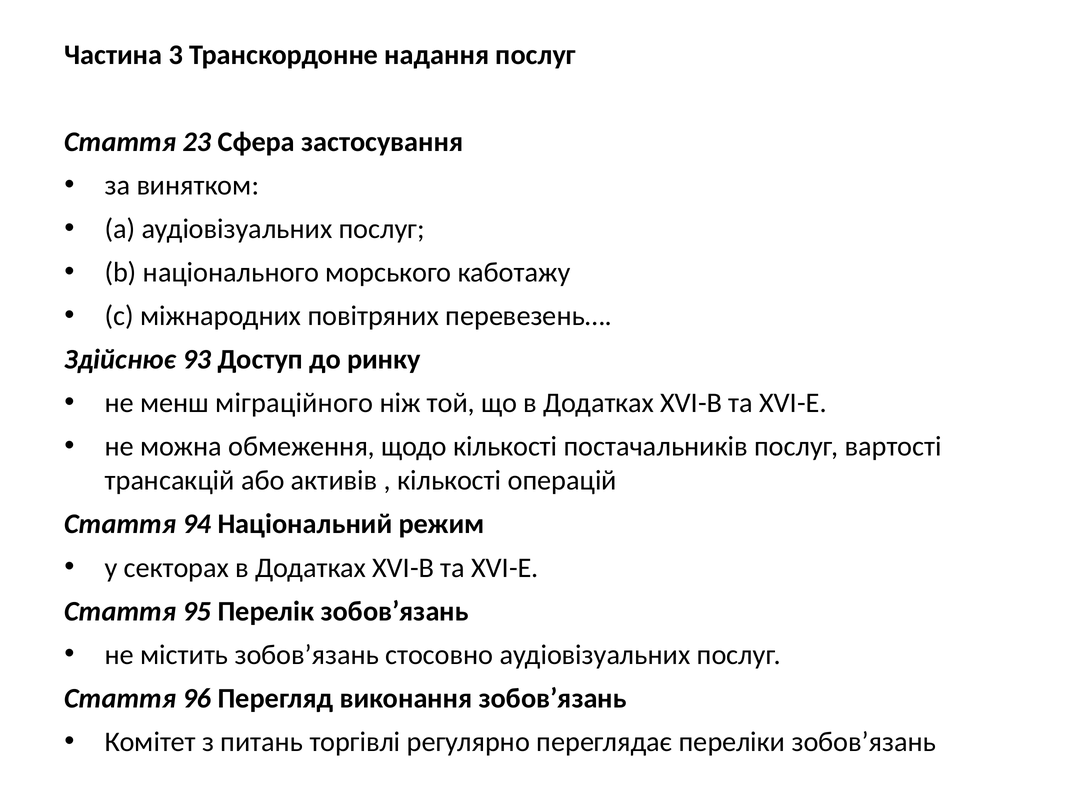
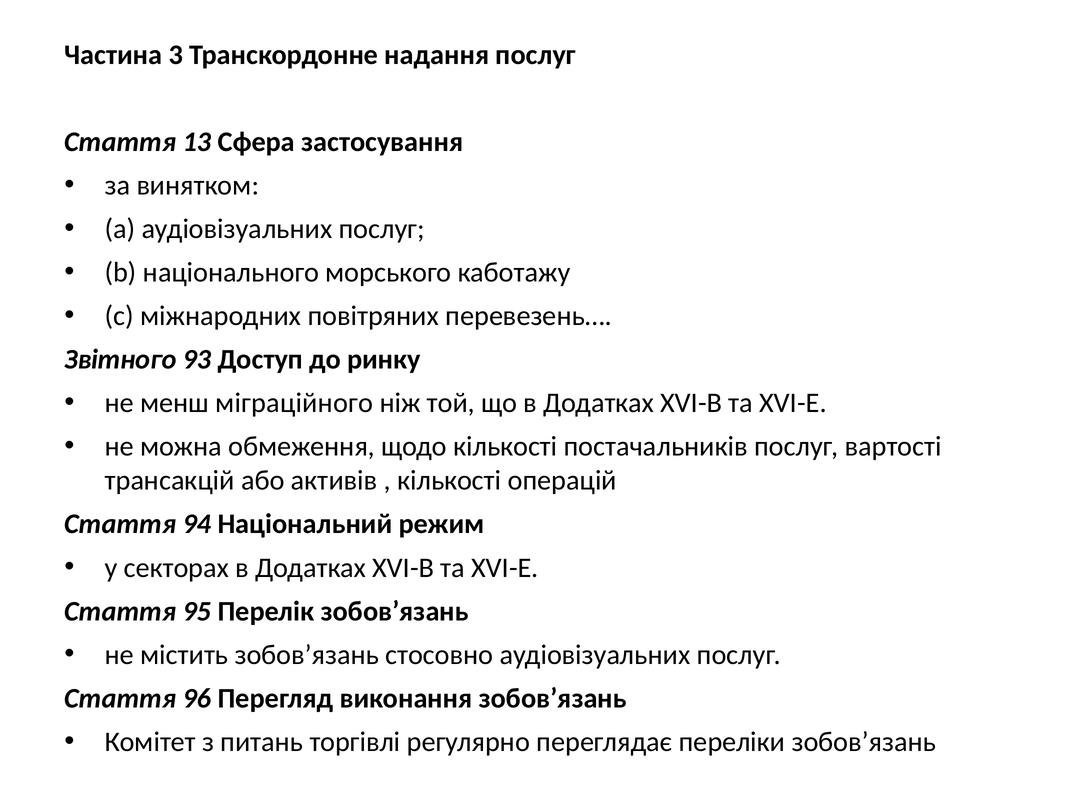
23: 23 -> 13
Здійснює: Здійснює -> Звітного
